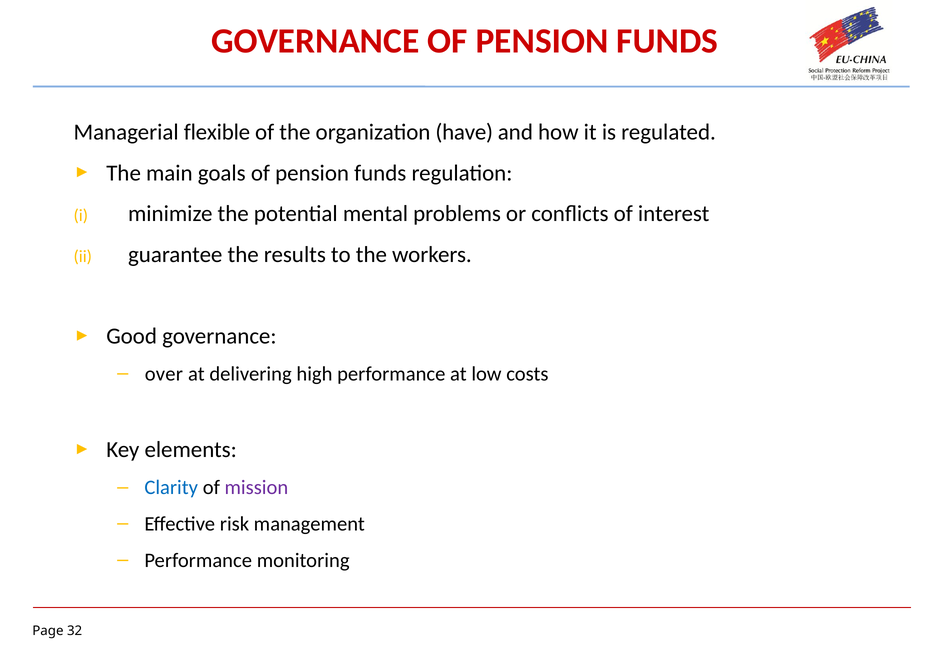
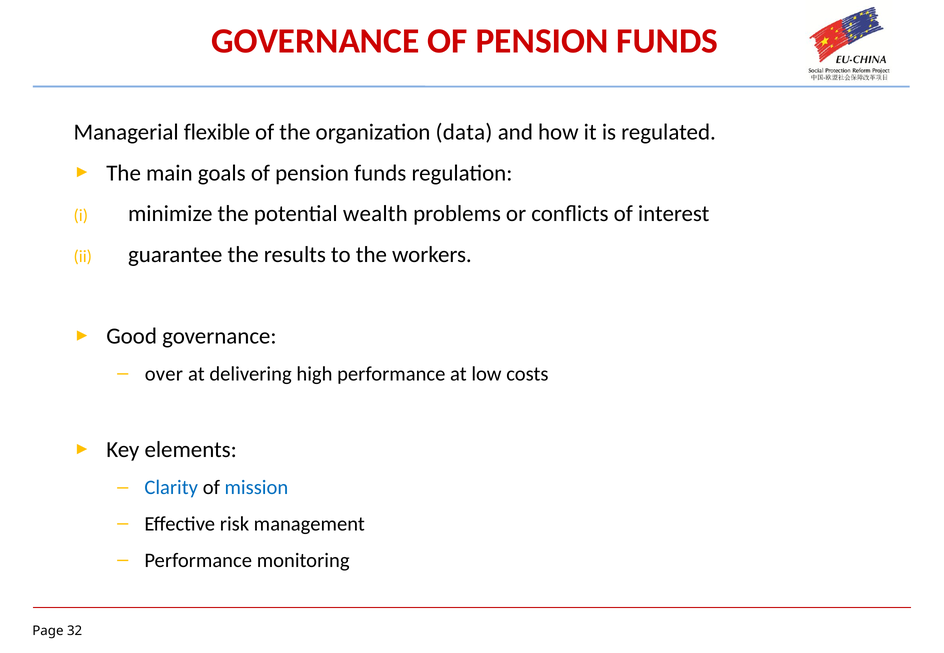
have: have -> data
mental: mental -> wealth
mission colour: purple -> blue
